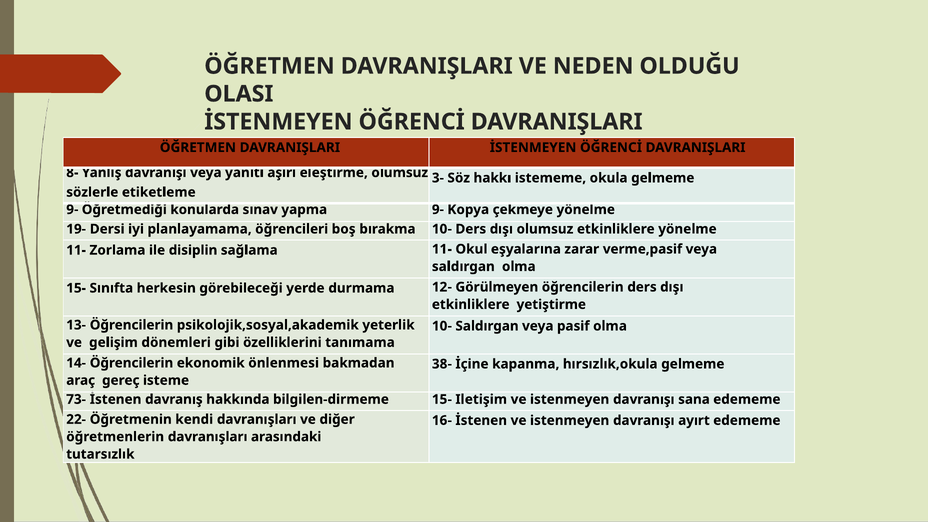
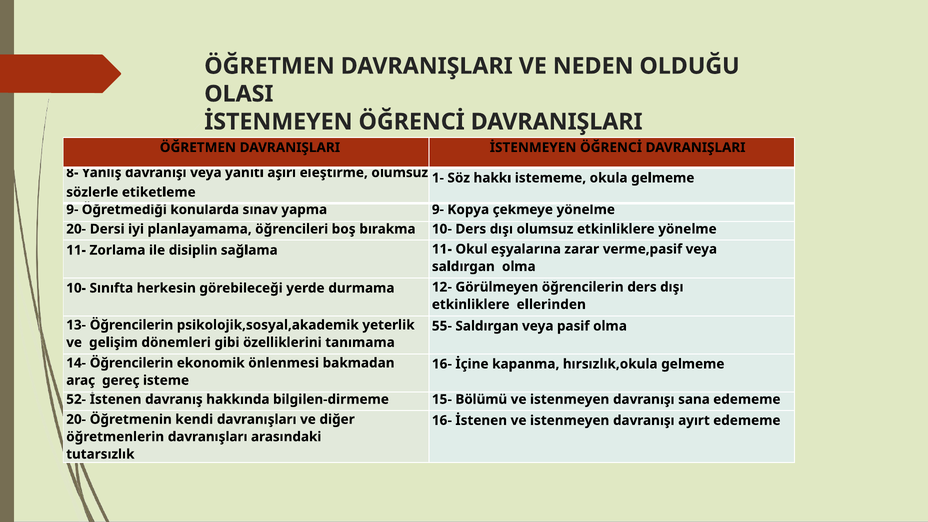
3-: 3- -> 1-
19- at (76, 229): 19- -> 20-
15- at (76, 288): 15- -> 10-
yetiştirme: yetiştirme -> ellerinden
10- at (442, 326): 10- -> 55-
38- at (442, 364): 38- -> 16-
73-: 73- -> 52-
Iletişim: Iletişim -> Bölümü
22- at (76, 419): 22- -> 20-
